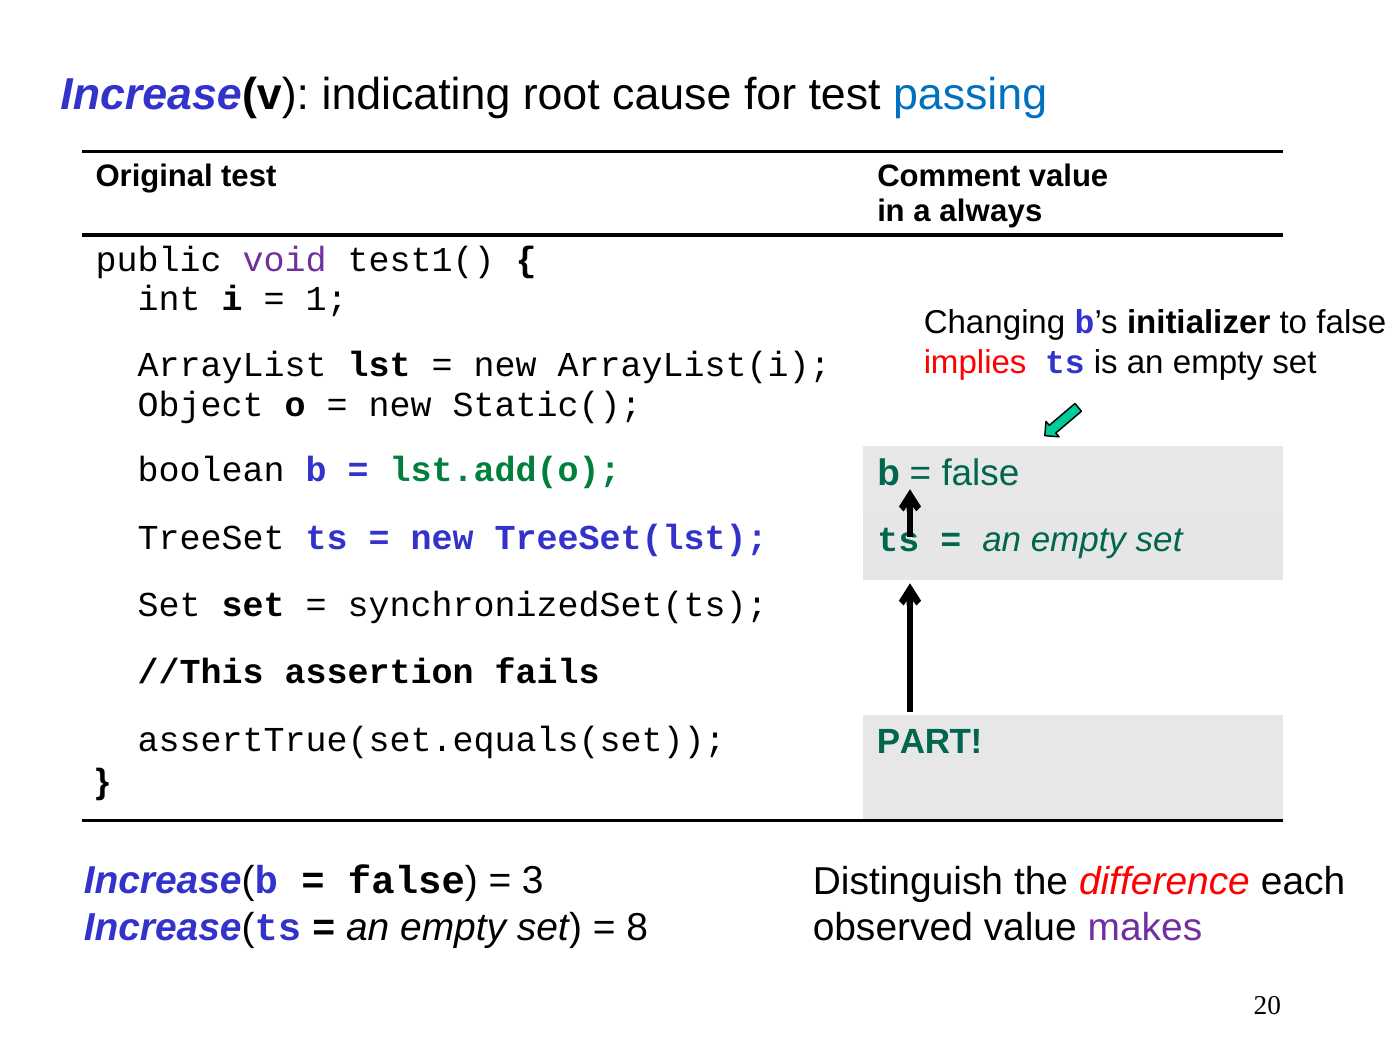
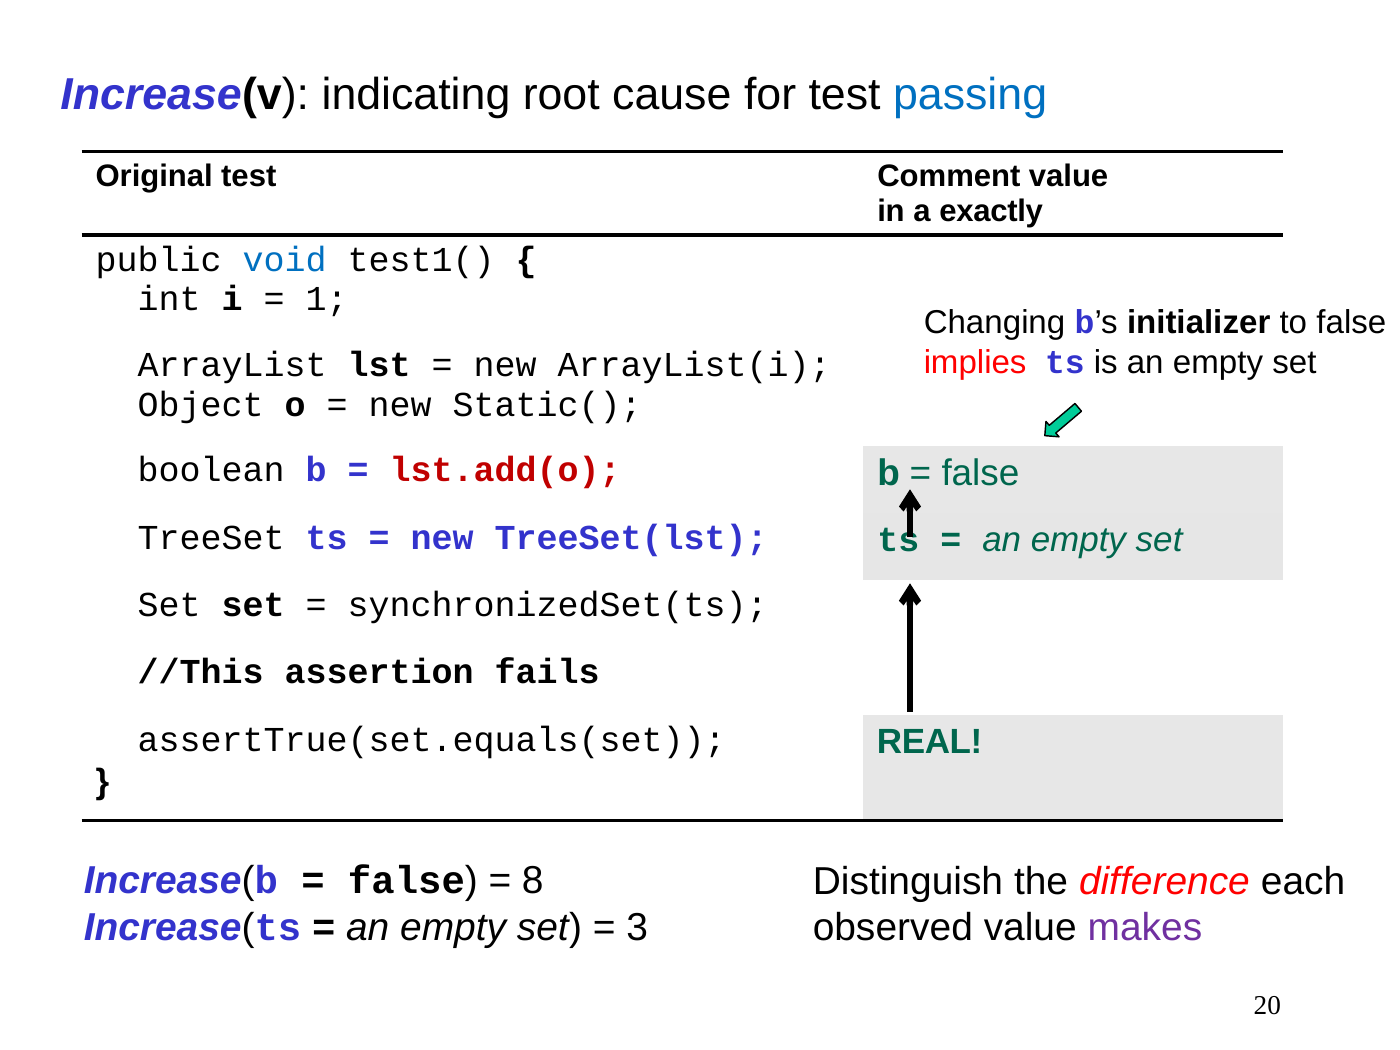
always: always -> exactly
void colour: purple -> blue
lst.add(o colour: green -> red
PART: PART -> REAL
3: 3 -> 8
8: 8 -> 3
